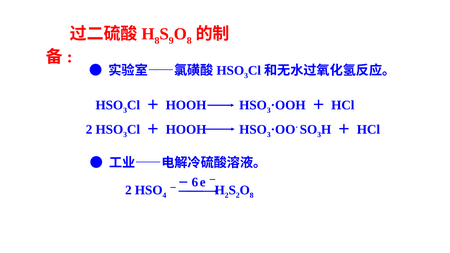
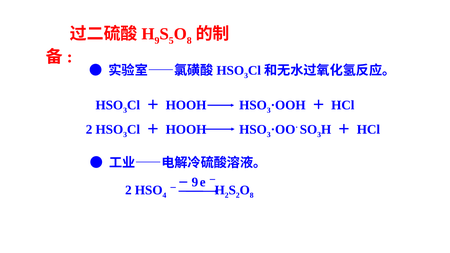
8 at (157, 41): 8 -> 9
9: 9 -> 5
6 at (195, 182): 6 -> 9
